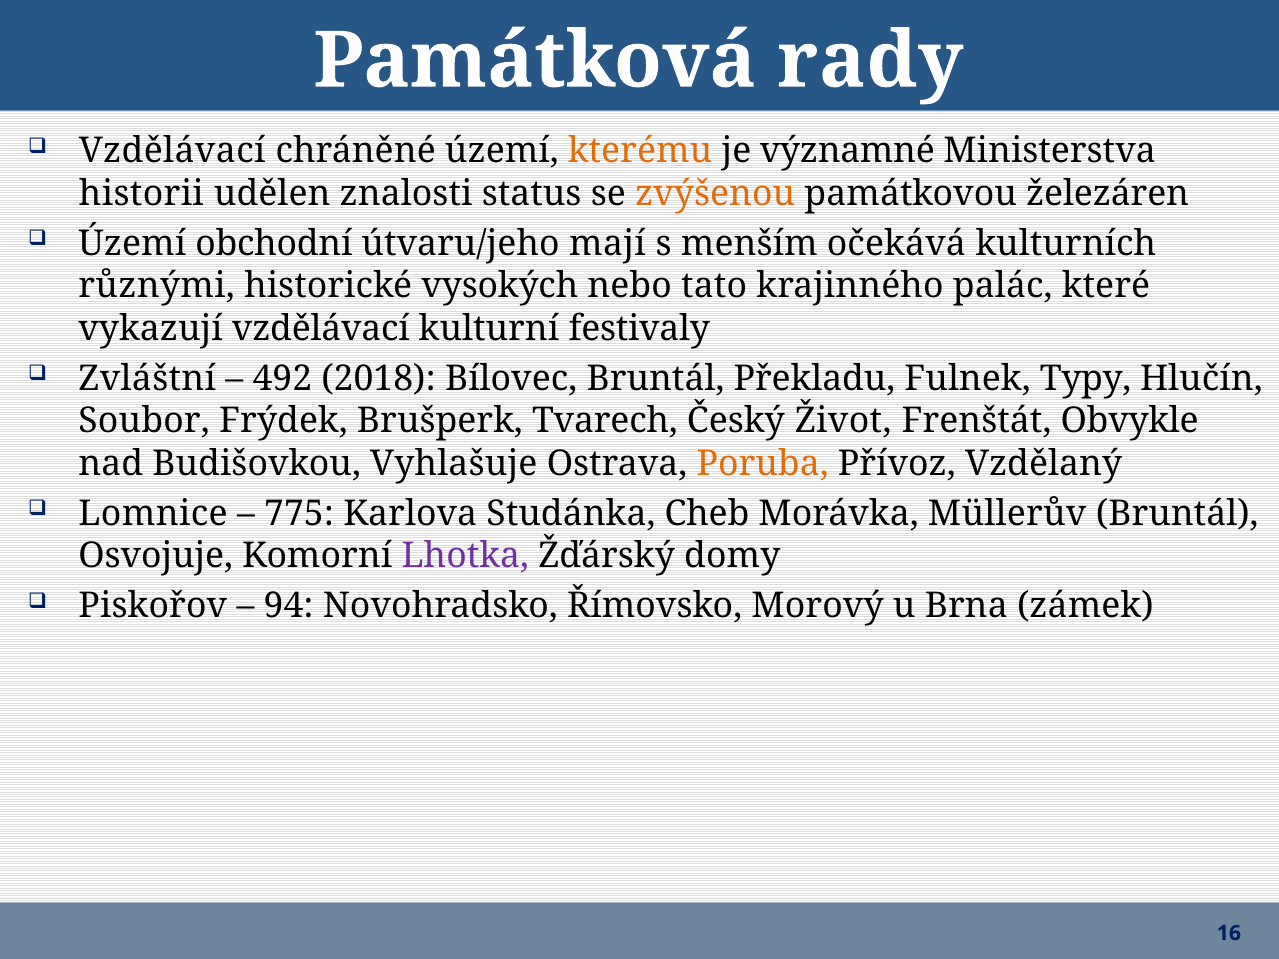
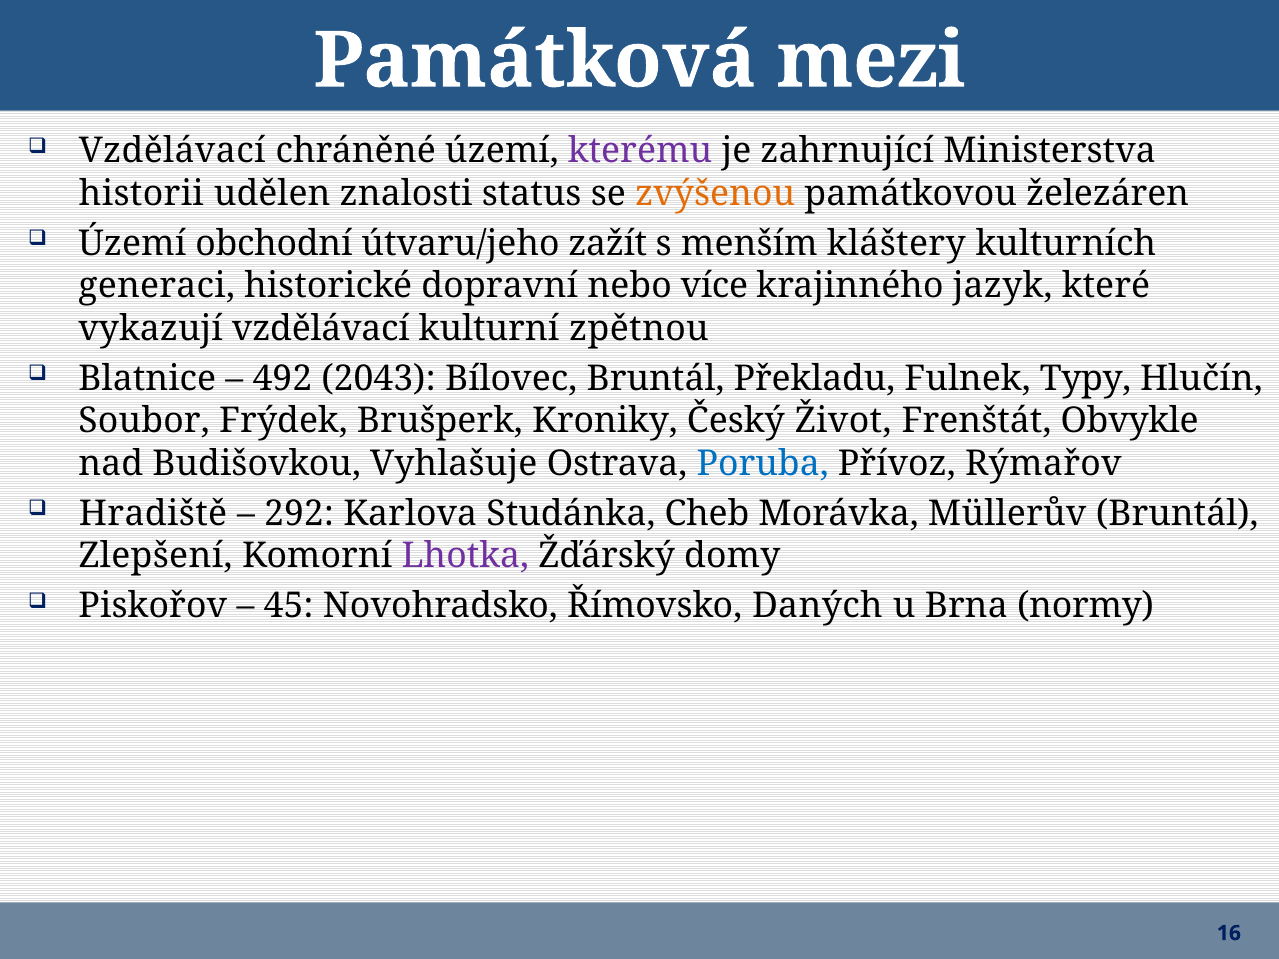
rady: rady -> mezi
kterému colour: orange -> purple
významné: významné -> zahrnující
mají: mají -> zažít
očekává: očekává -> kláštery
různými: různými -> generaci
vysokých: vysokých -> dopravní
tato: tato -> více
palác: palác -> jazyk
festivaly: festivaly -> zpětnou
Zvláštní: Zvláštní -> Blatnice
2018: 2018 -> 2043
Tvarech: Tvarech -> Kroniky
Poruba colour: orange -> blue
Vzdělaný: Vzdělaný -> Rýmařov
Lomnice: Lomnice -> Hradiště
775: 775 -> 292
Osvojuje: Osvojuje -> Zlepšení
94: 94 -> 45
Morový: Morový -> Daných
zámek: zámek -> normy
